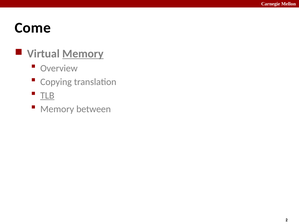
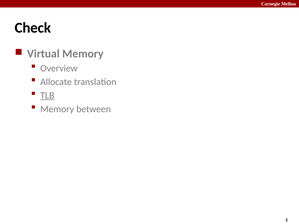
Come: Come -> Check
Memory at (83, 54) underline: present -> none
Copying: Copying -> Allocate
